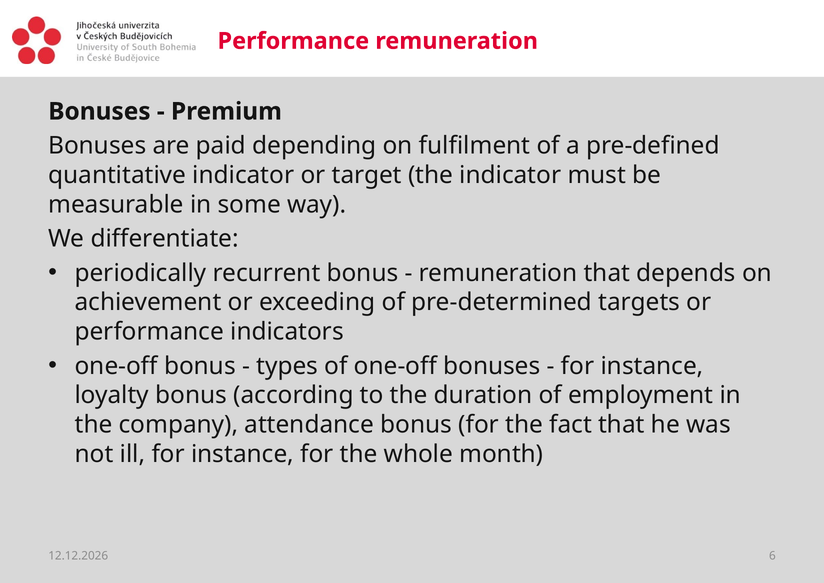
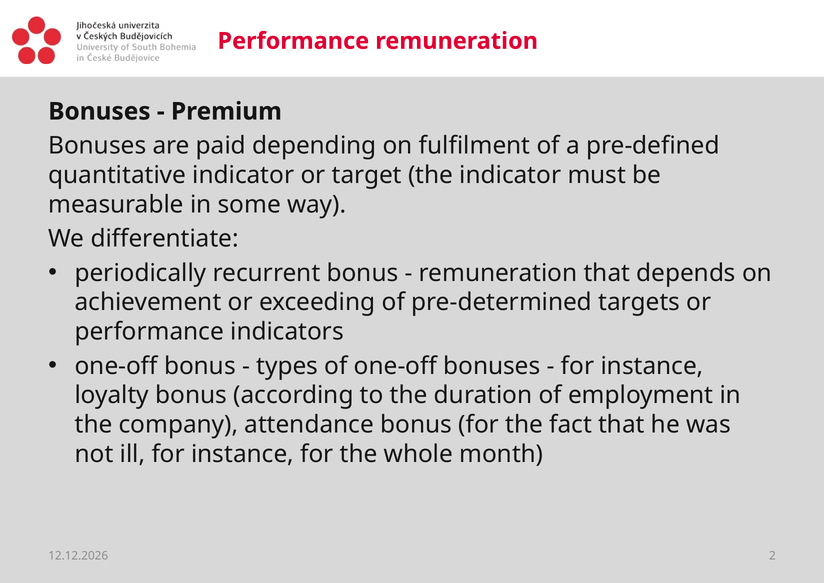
6: 6 -> 2
